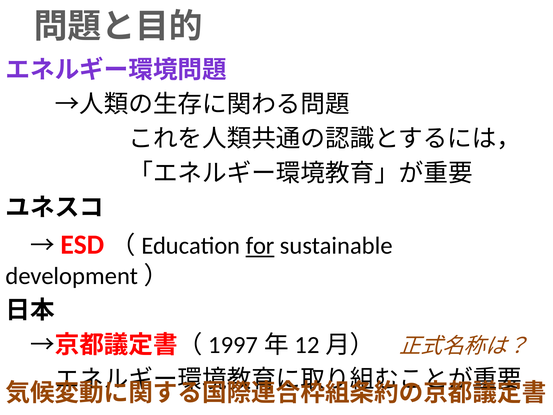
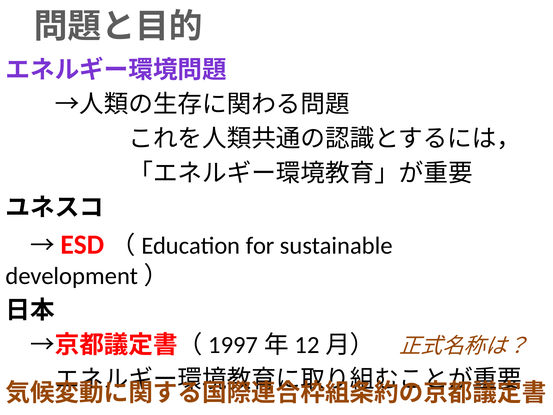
for underline: present -> none
